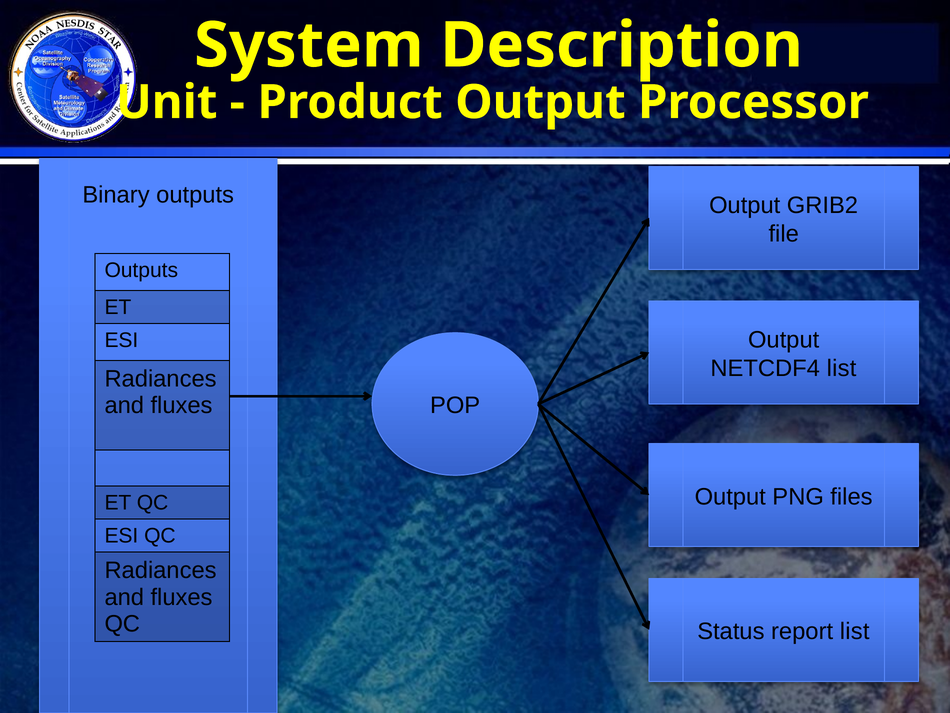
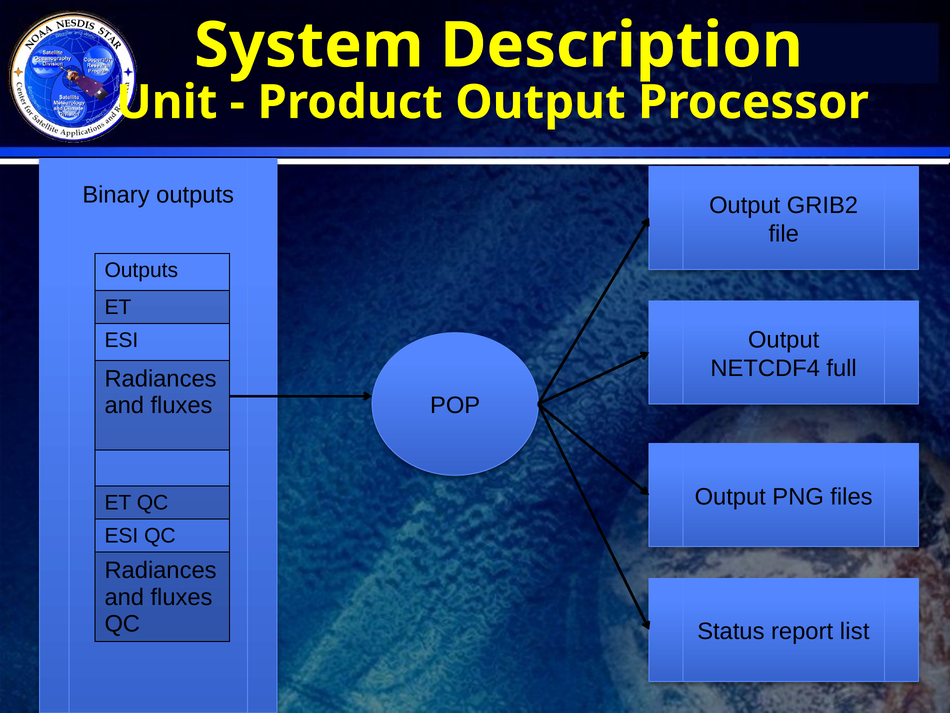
NETCDF4 list: list -> full
